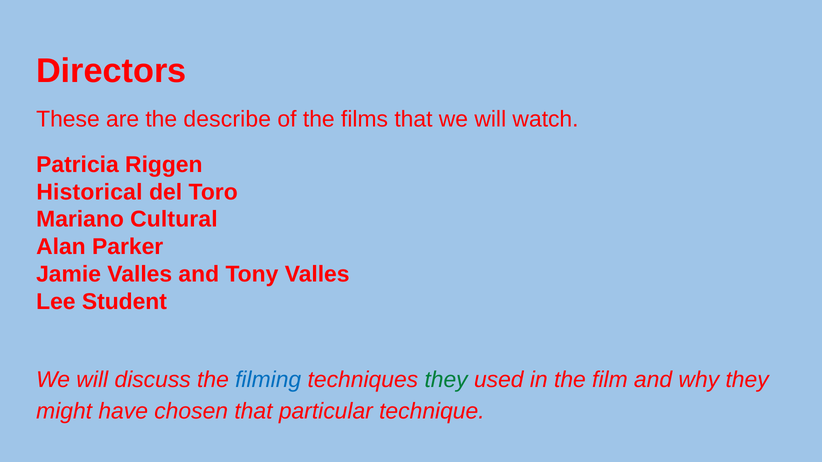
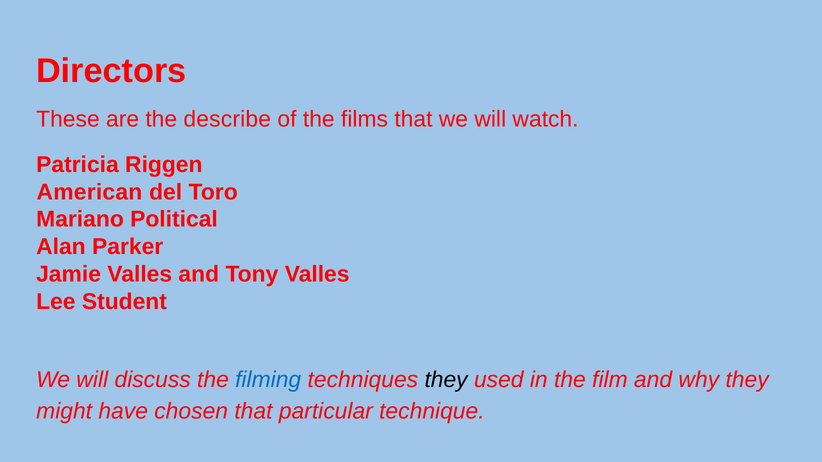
Historical: Historical -> American
Cultural: Cultural -> Political
they at (446, 380) colour: green -> black
